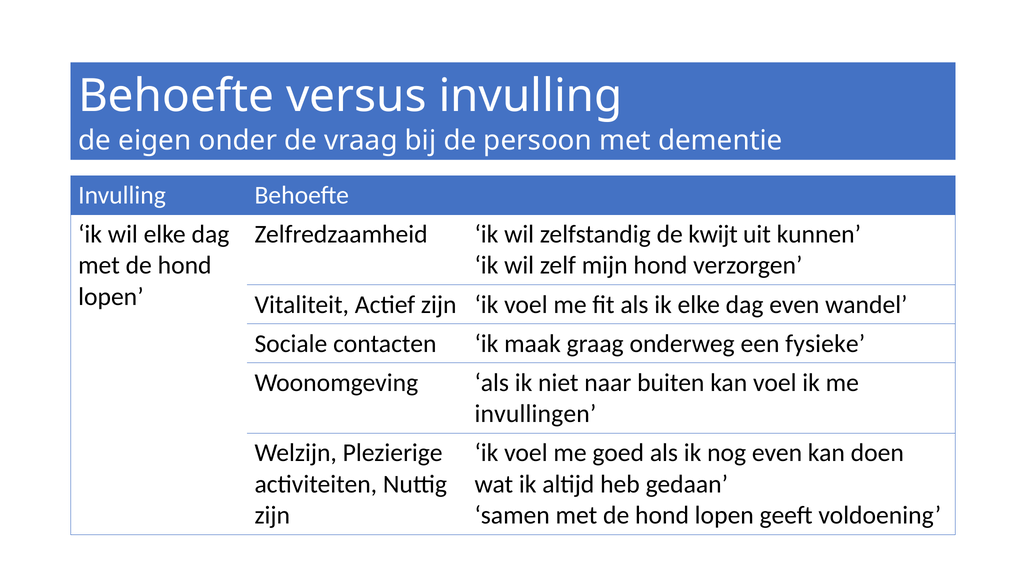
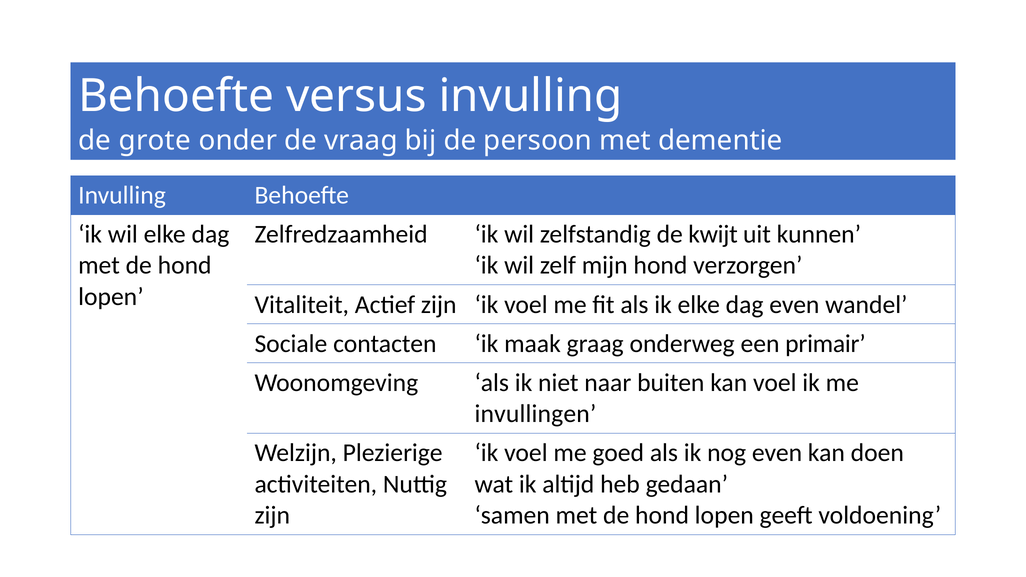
eigen: eigen -> grote
fysieke: fysieke -> primair
